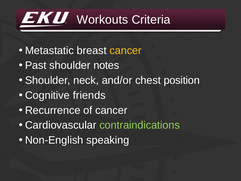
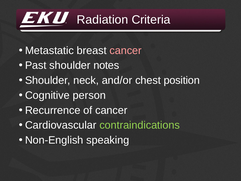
Workouts: Workouts -> Radiation
cancer at (126, 50) colour: yellow -> pink
friends: friends -> person
